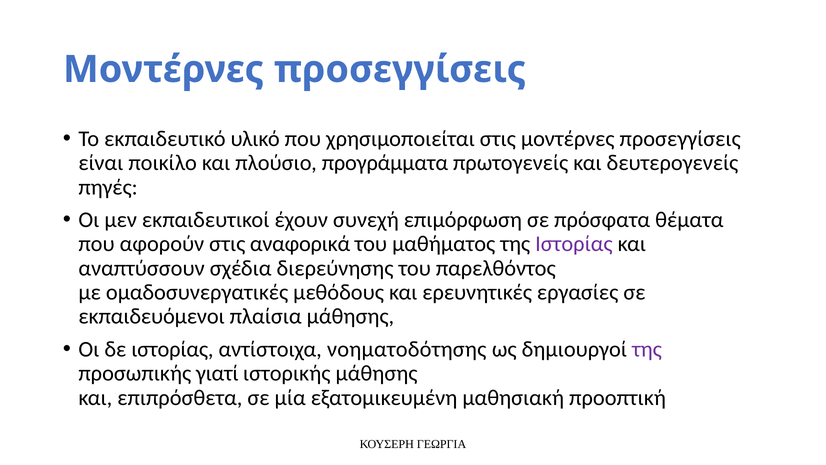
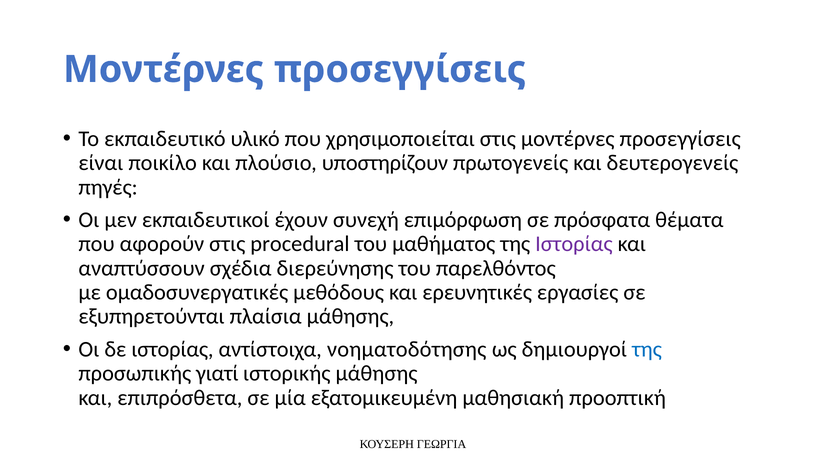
προγράμματα: προγράμματα -> υποστηρίζουν
αναφορικά: αναφορικά -> procedural
εκπαιδευόμενοι: εκπαιδευόμενοι -> εξυπηρετούνται
της at (647, 349) colour: purple -> blue
